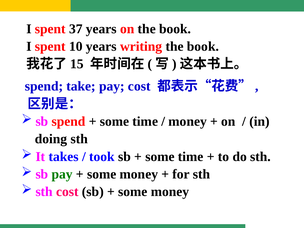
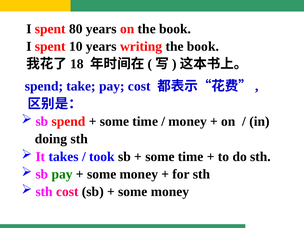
37: 37 -> 80
15: 15 -> 18
